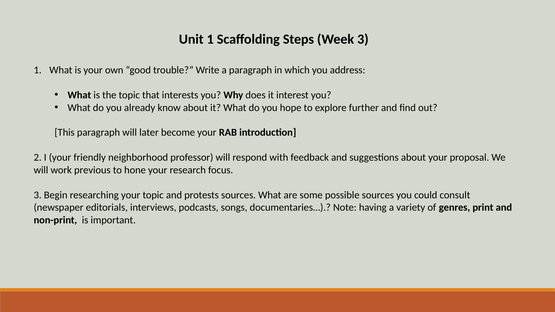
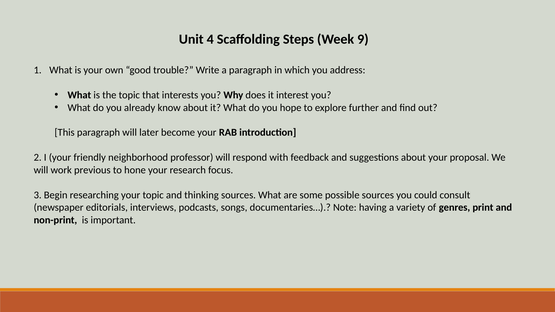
Unit 1: 1 -> 4
Week 3: 3 -> 9
protests: protests -> thinking
